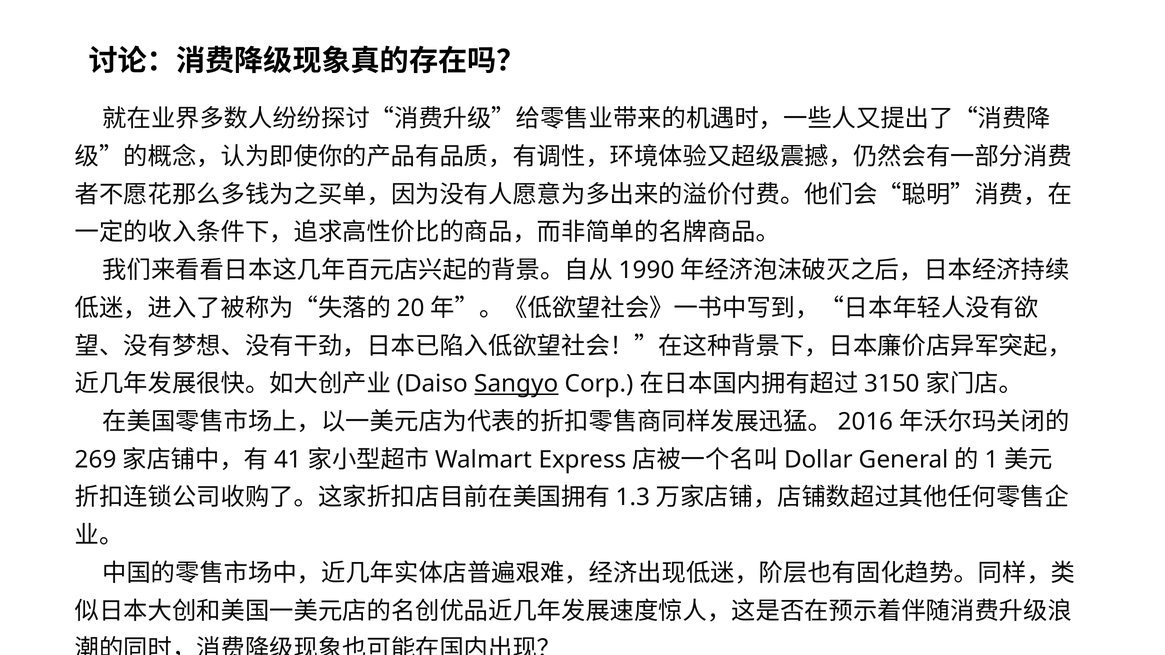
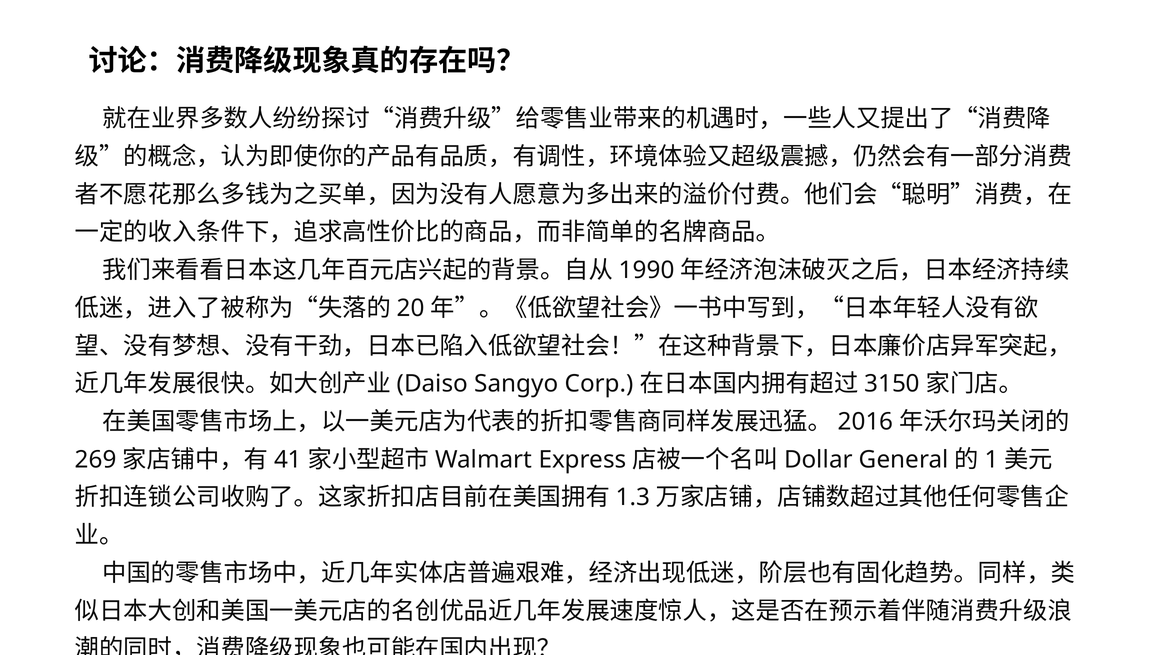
Sangyo underline: present -> none
